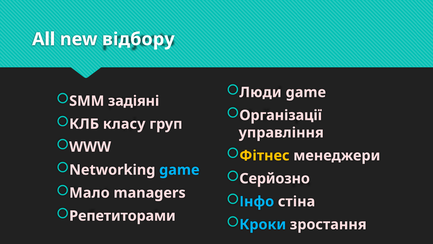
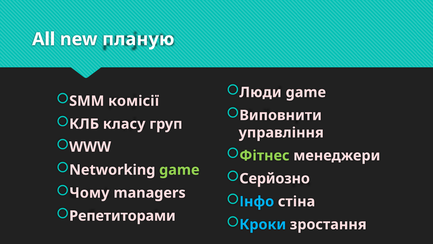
відбору: відбору -> планую
задіяні: задіяні -> комісії
Організації: Організації -> Виповнити
Фітнес colour: yellow -> light green
game at (179, 170) colour: light blue -> light green
Мало: Мало -> Чому
